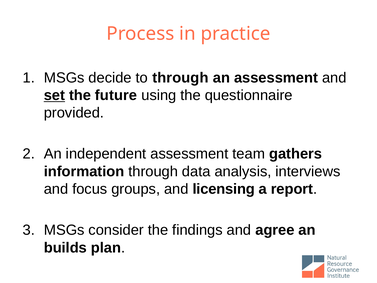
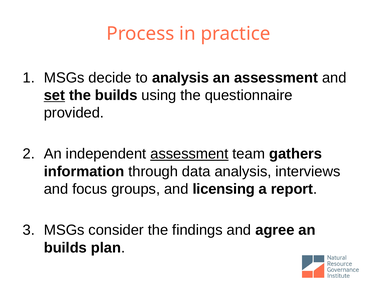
to through: through -> analysis
the future: future -> builds
assessment at (189, 154) underline: none -> present
